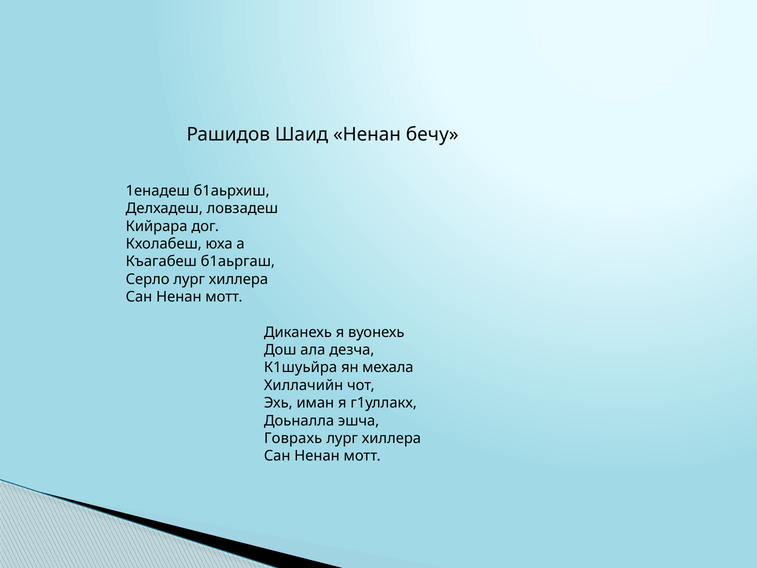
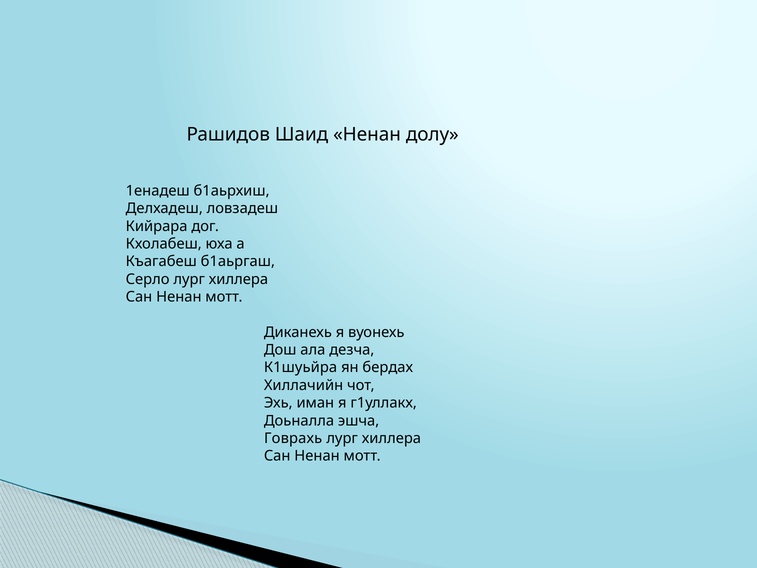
бечу: бечу -> долу
мехала: мехала -> бердах
